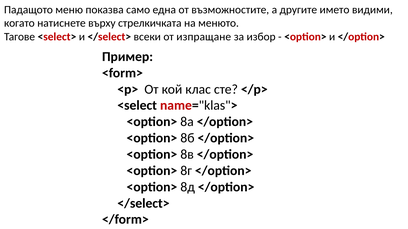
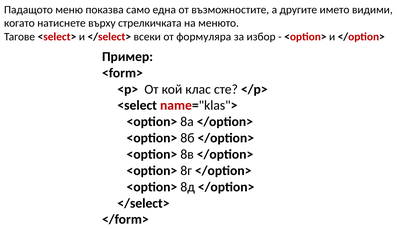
изпращане: изпращане -> формуляра
